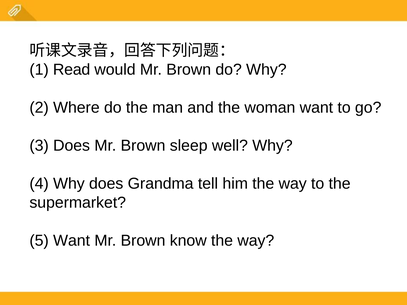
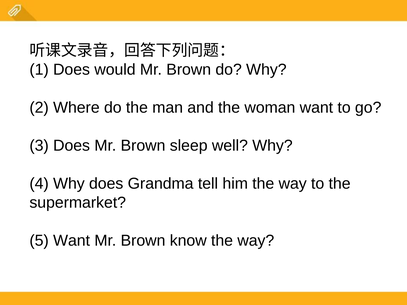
1 Read: Read -> Does
